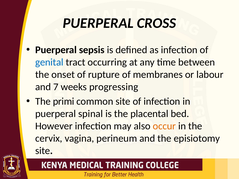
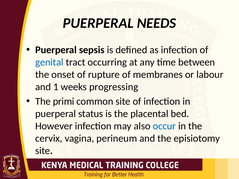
CROSS: CROSS -> NEEDS
7: 7 -> 1
spinal: spinal -> status
occur colour: orange -> blue
